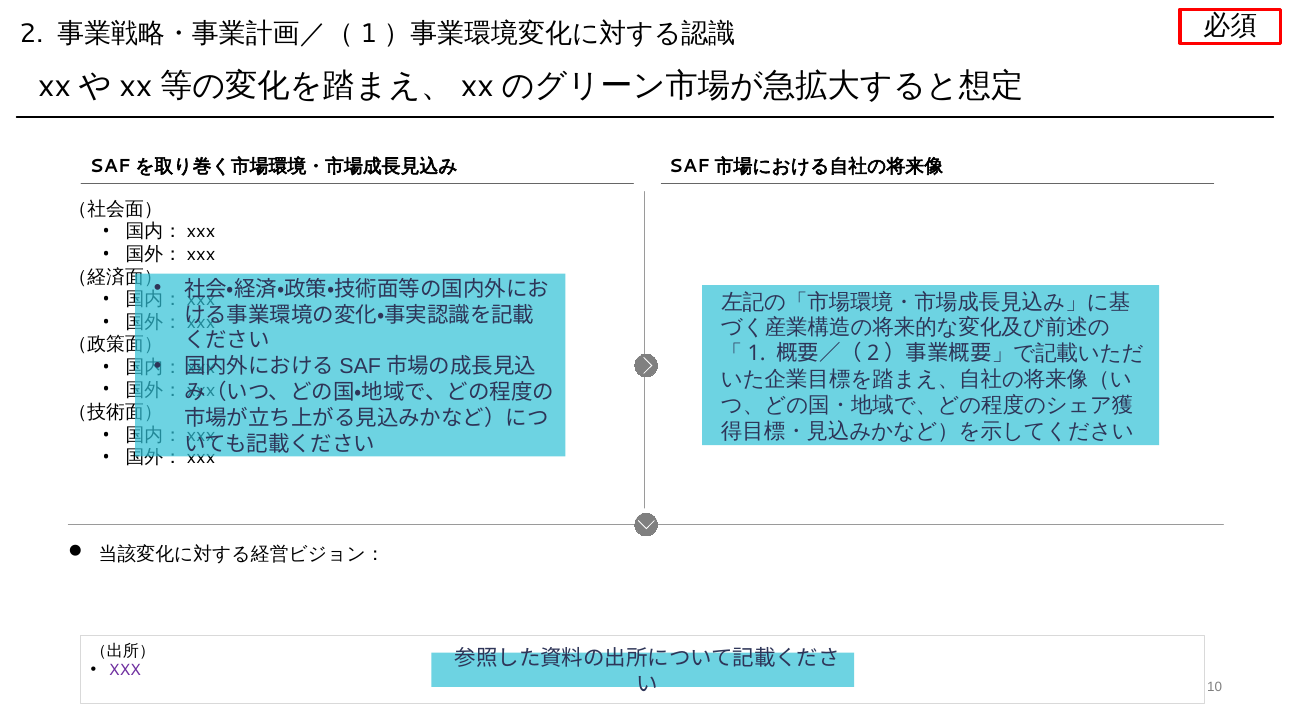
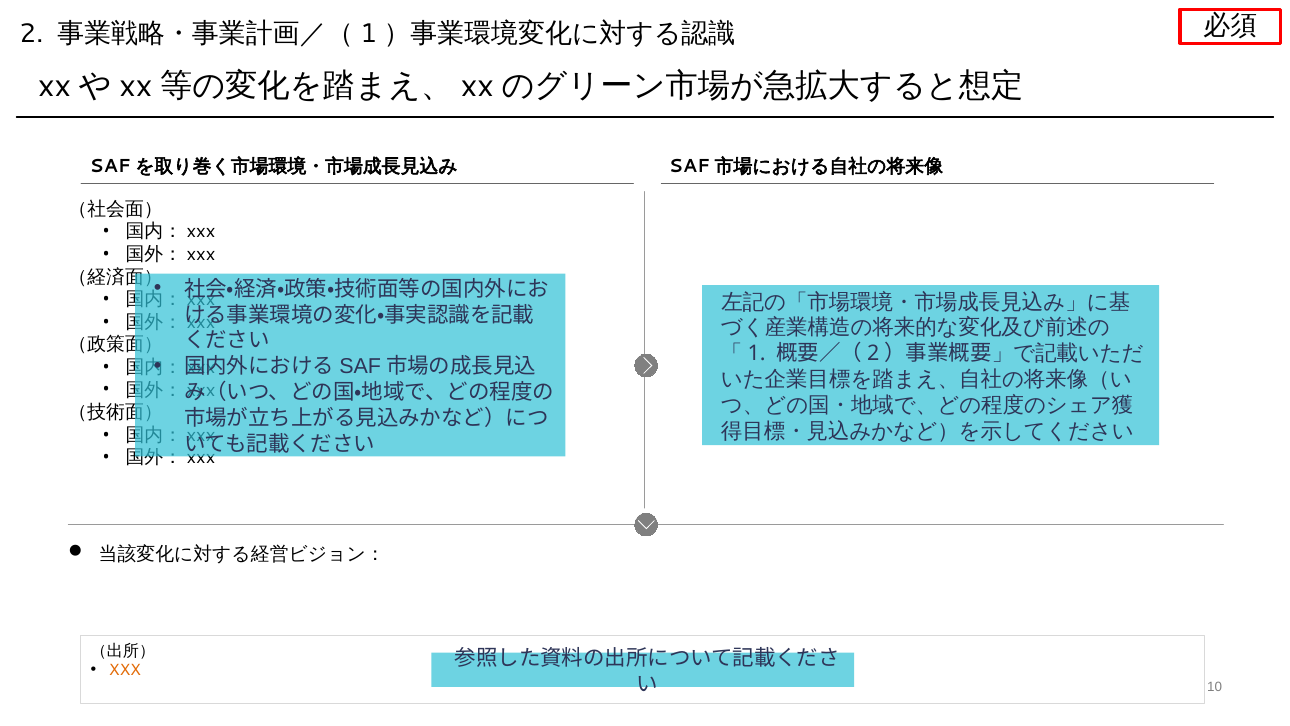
XXX colour: purple -> orange
